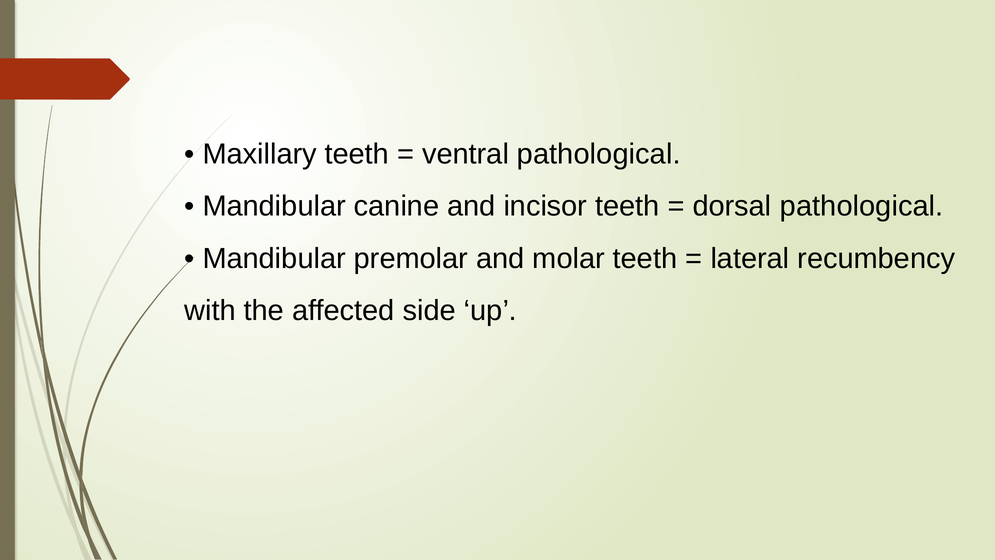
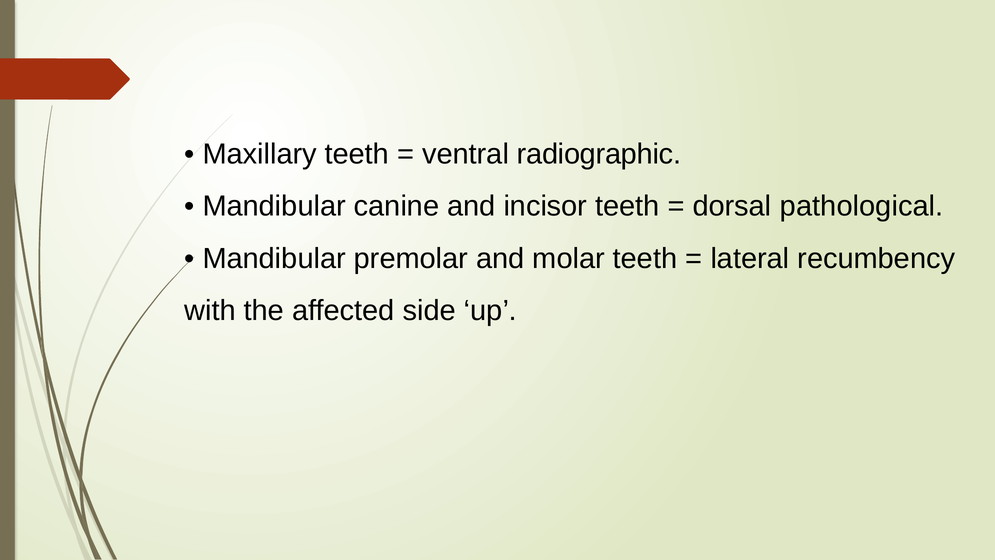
ventral pathological: pathological -> radiographic
